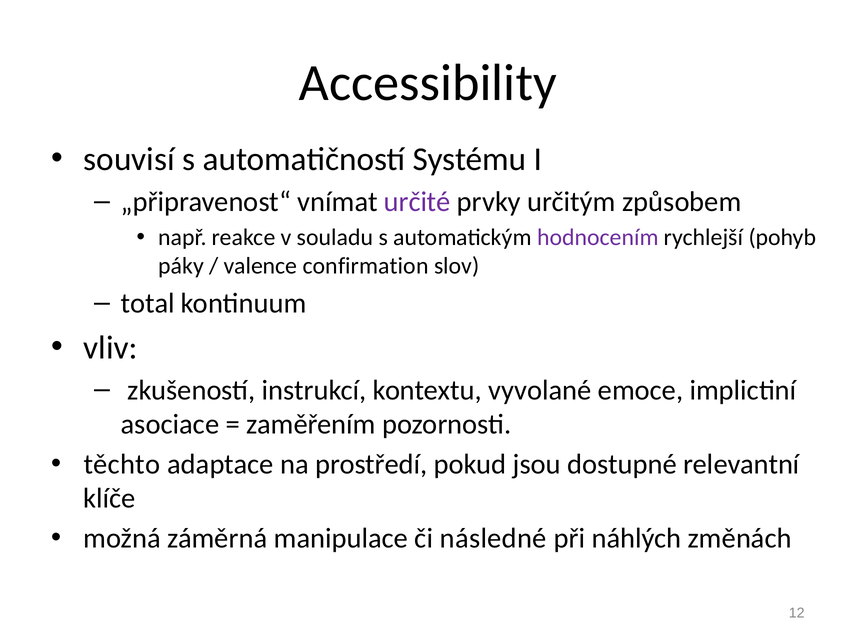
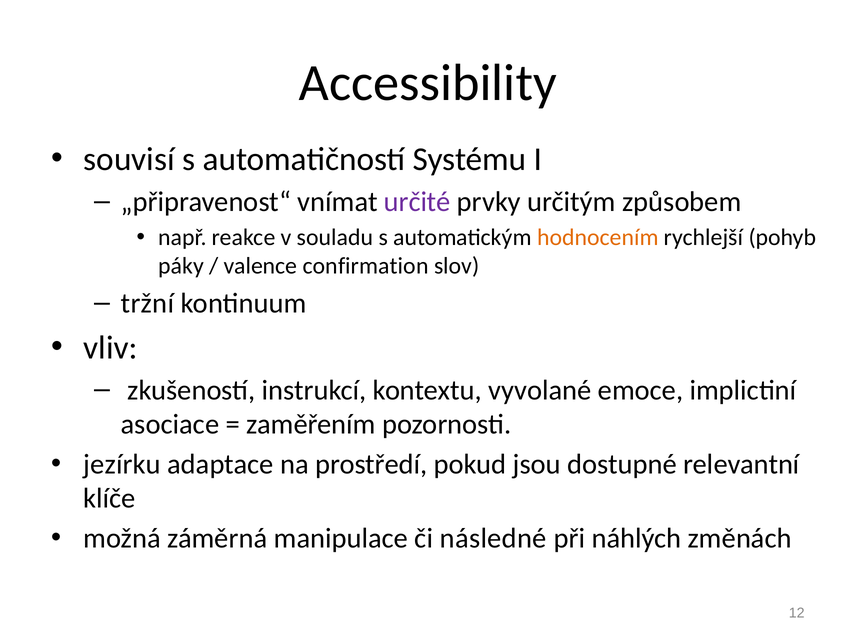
hodnocením colour: purple -> orange
total: total -> tržní
těchto: těchto -> jezírku
